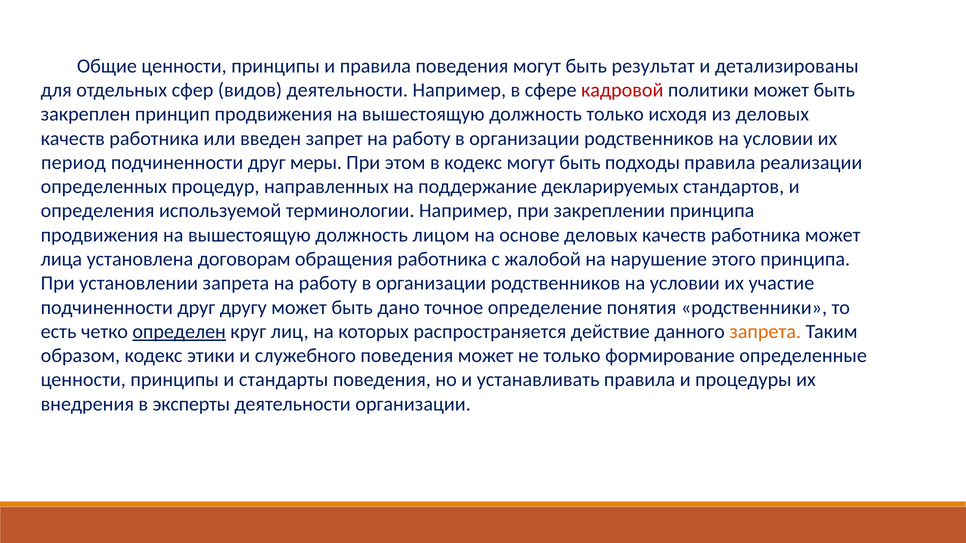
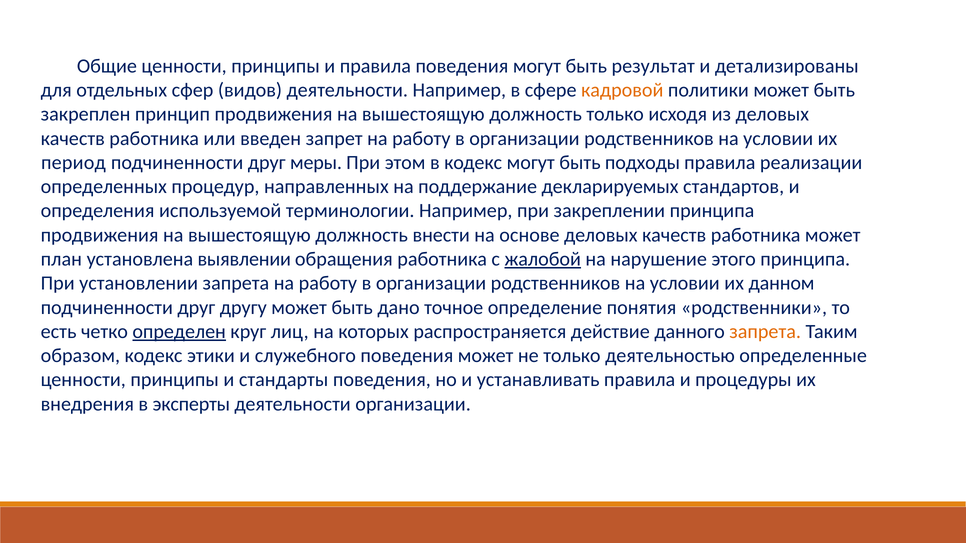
кадровой colour: red -> orange
лицом: лицом -> внести
лица: лица -> план
договорам: договорам -> выявлении
жалобой underline: none -> present
участие: участие -> данном
формирование: формирование -> деятельностью
